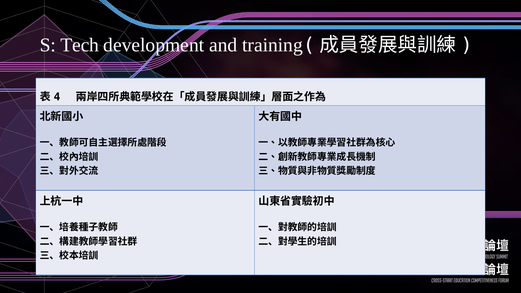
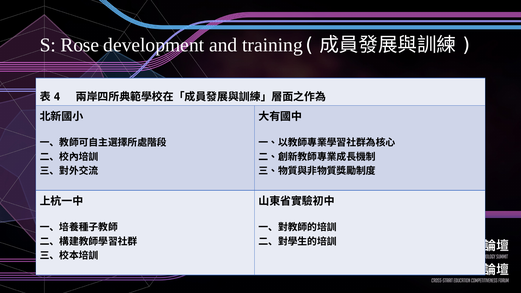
Tech: Tech -> Rose
